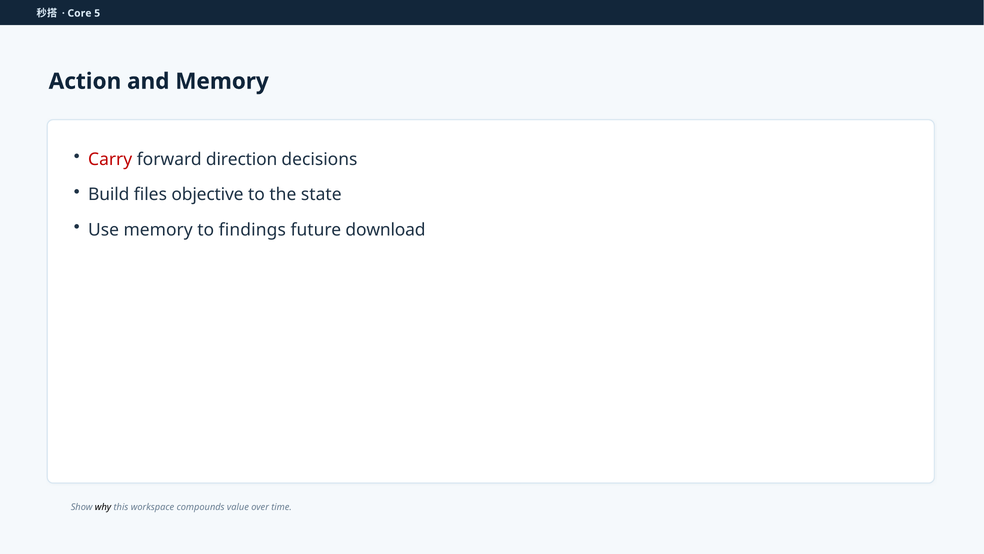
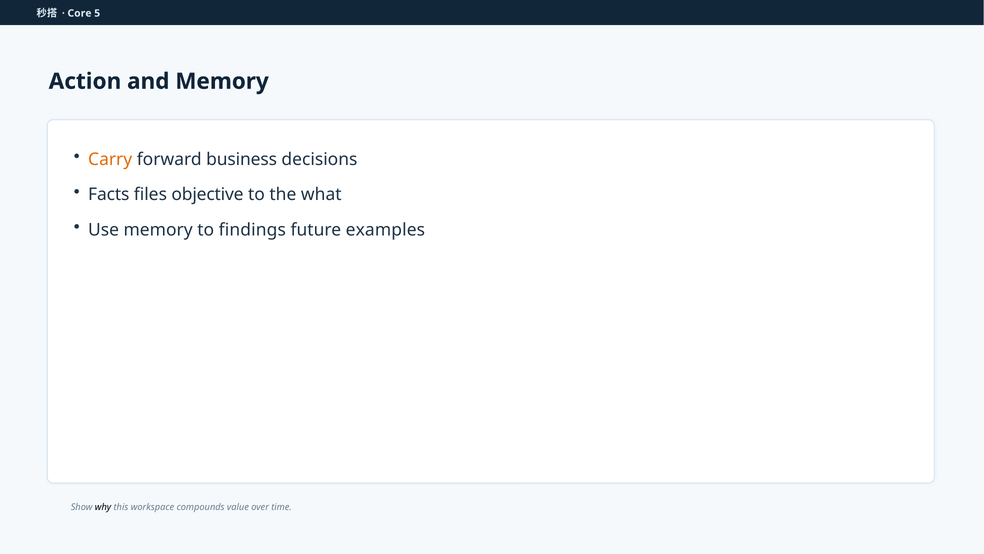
Carry colour: red -> orange
direction: direction -> business
Build: Build -> Facts
state: state -> what
download: download -> examples
